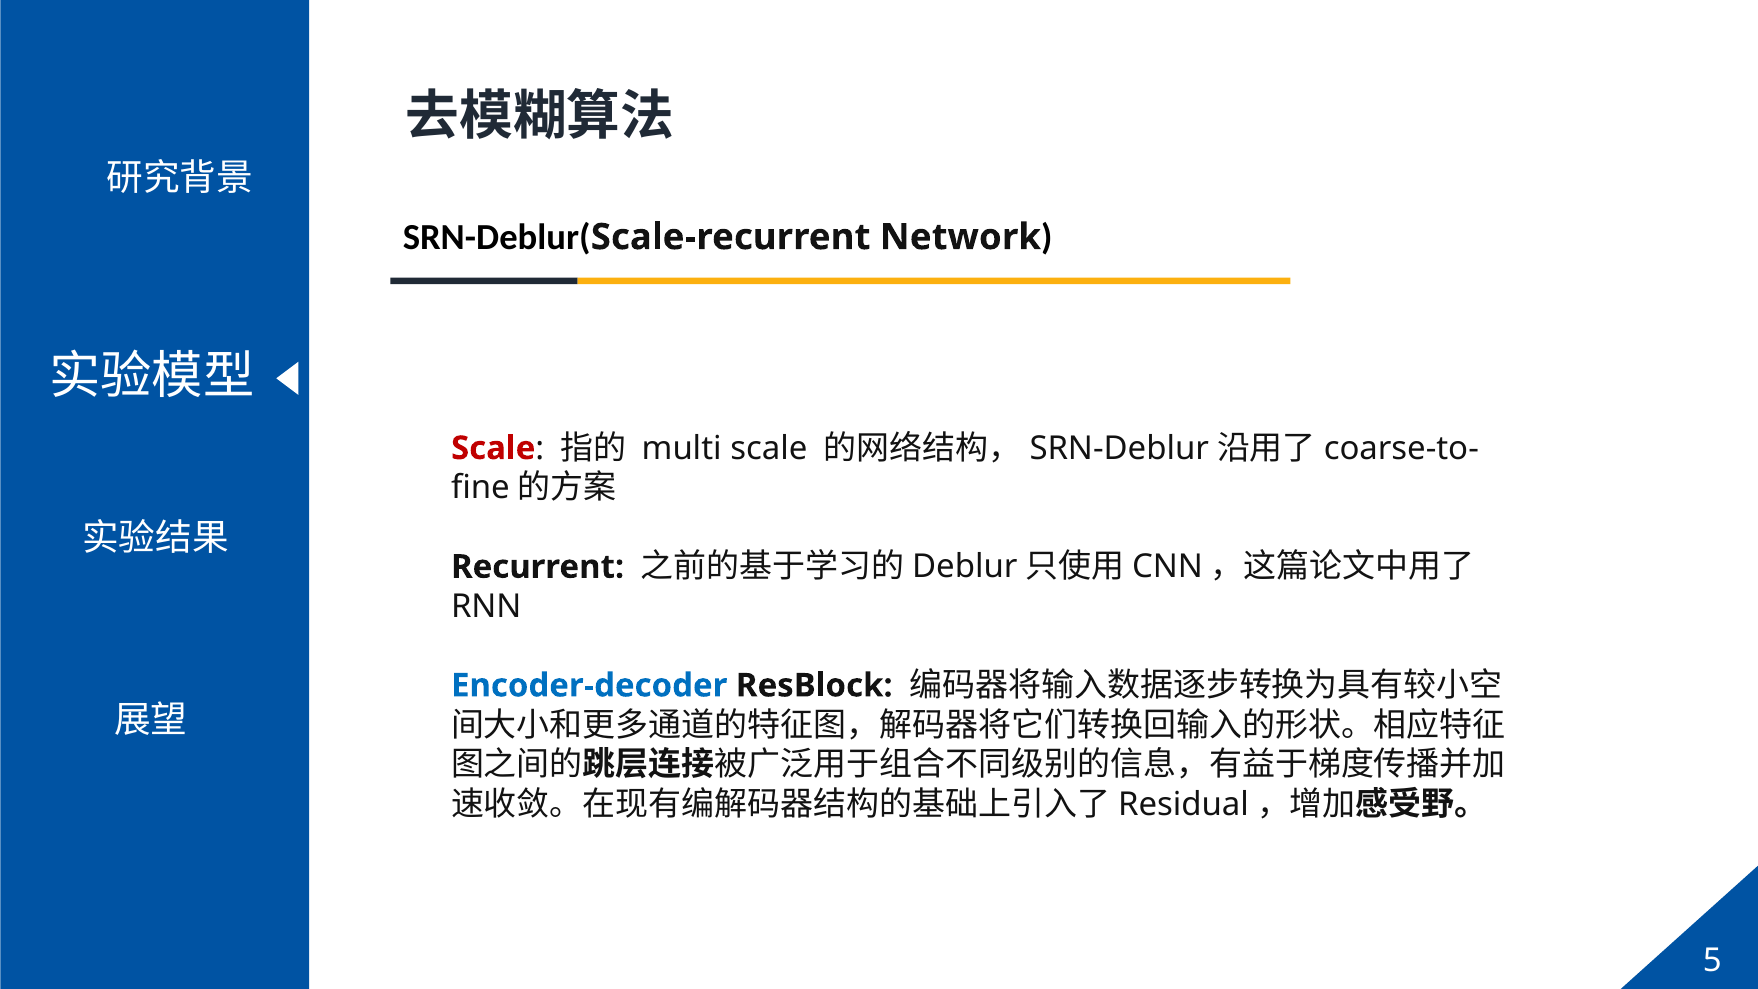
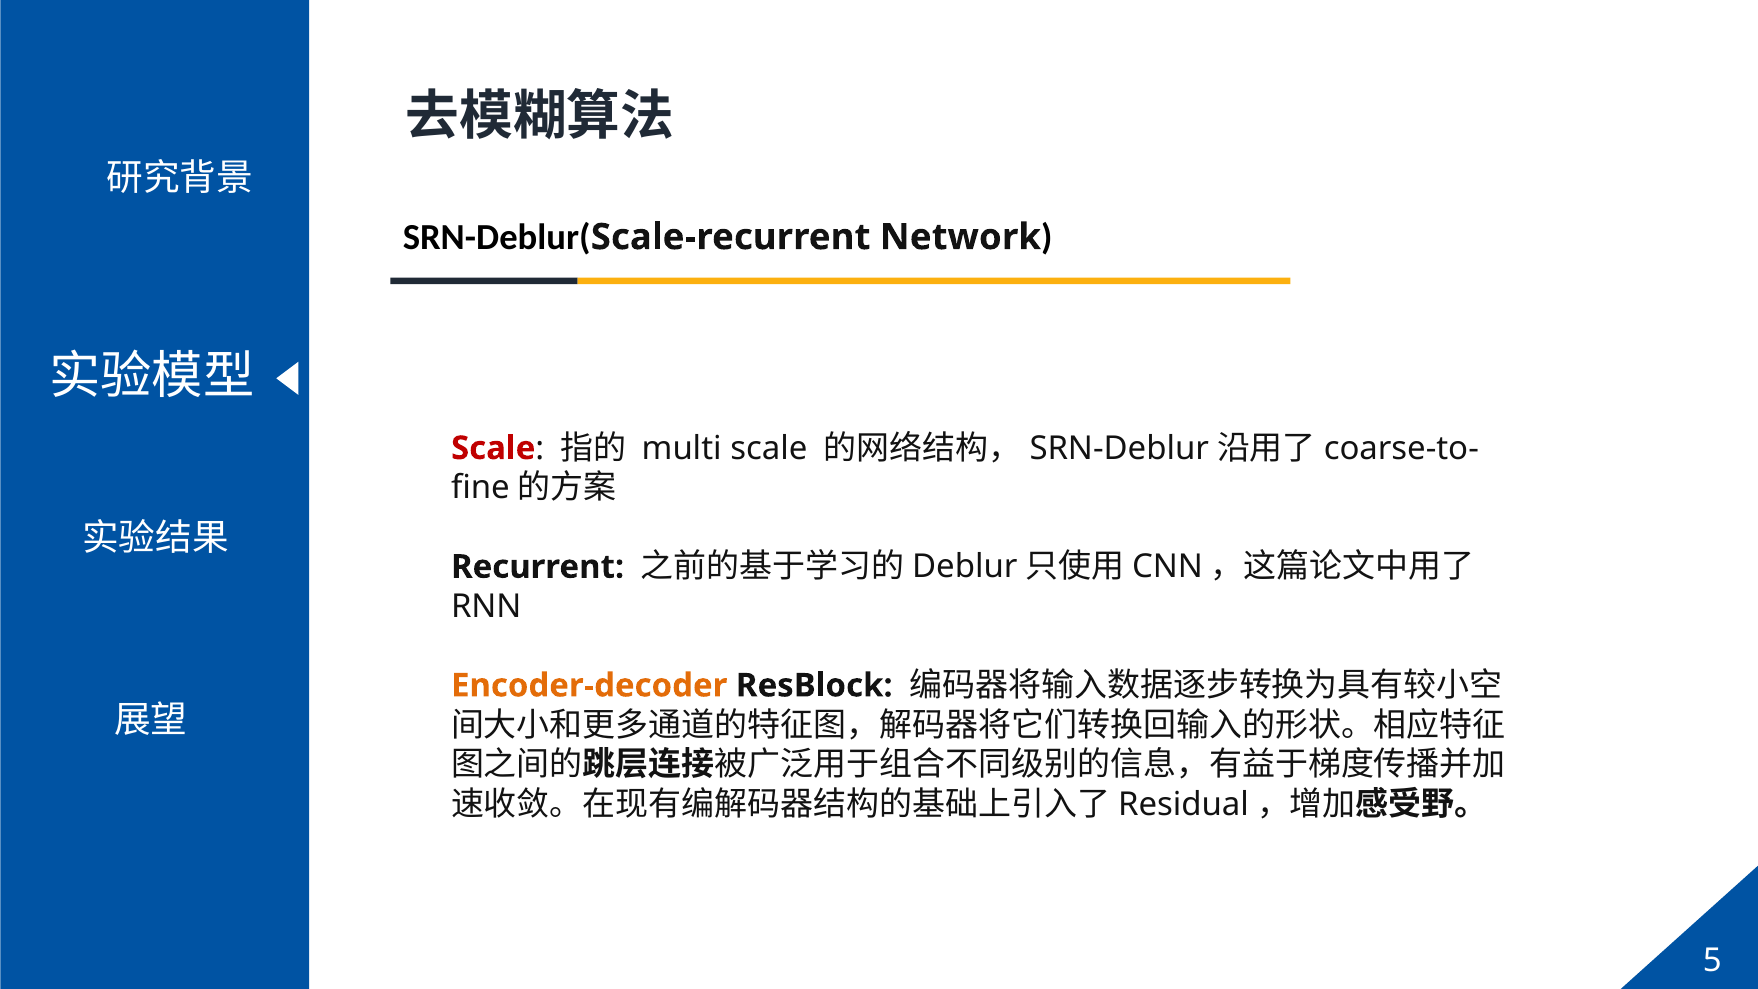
Encoder-decoder colour: blue -> orange
